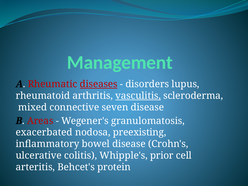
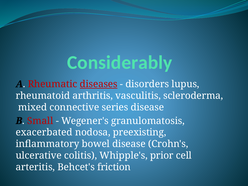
Management: Management -> Considerably
vasculitis underline: present -> none
seven: seven -> series
Areas: Areas -> Small
protein: protein -> friction
